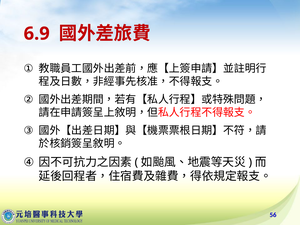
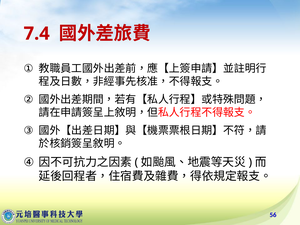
6.9: 6.9 -> 7.4
